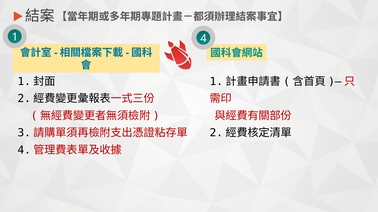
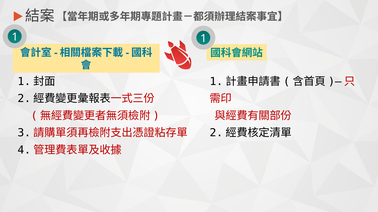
1 4: 4 -> 1
